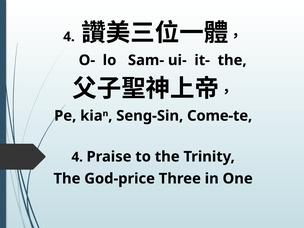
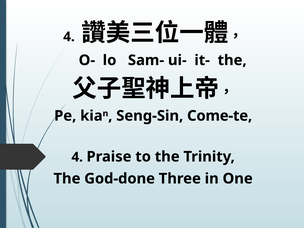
God-price: God-price -> God-done
